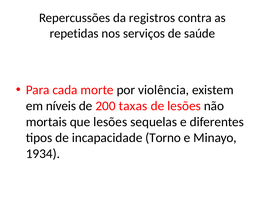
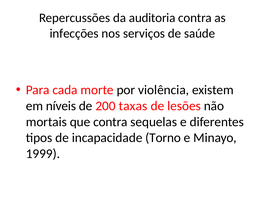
registros: registros -> auditoria
repetidas: repetidas -> infecções
que lesões: lesões -> contra
1934: 1934 -> 1999
